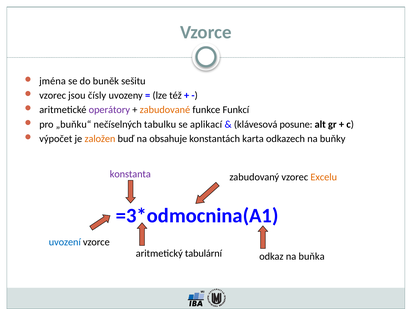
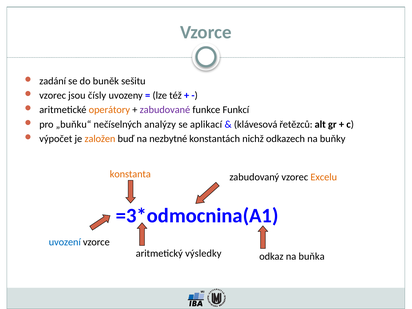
jména: jména -> zadání
operátory colour: purple -> orange
zabudované colour: orange -> purple
tabulku: tabulku -> analýzy
posune: posune -> řetězců
obsahuje: obsahuje -> nezbytné
karta: karta -> nichž
konstanta colour: purple -> orange
tabulární: tabulární -> výsledky
